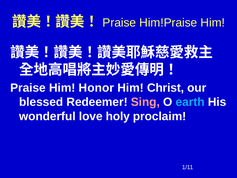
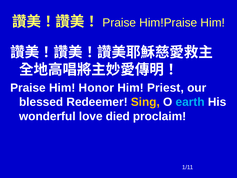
Christ: Christ -> Priest
Sing colour: pink -> yellow
holy: holy -> died
